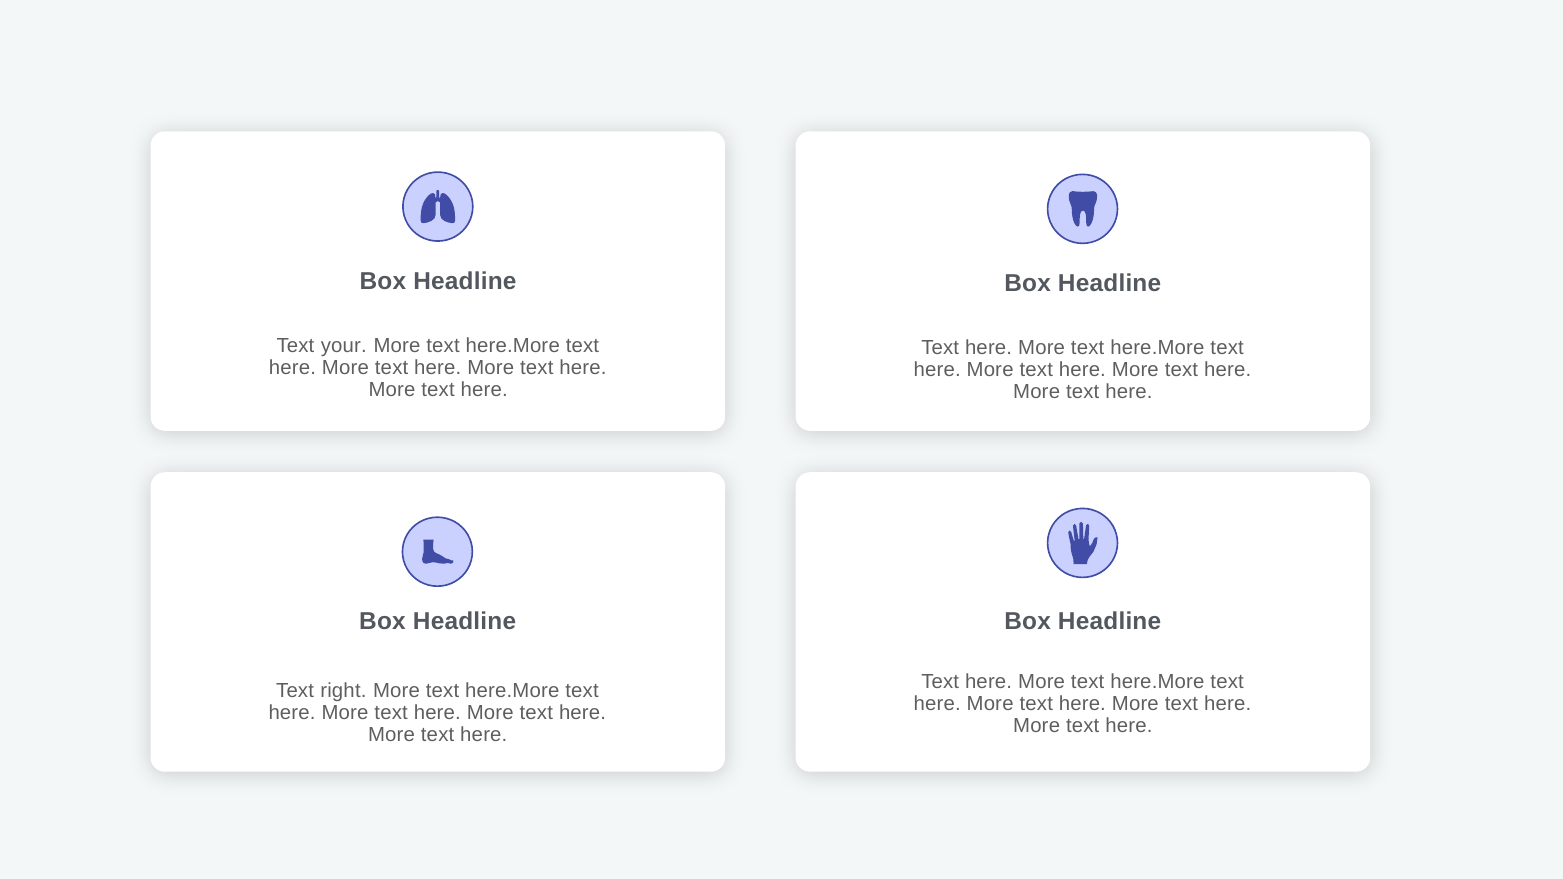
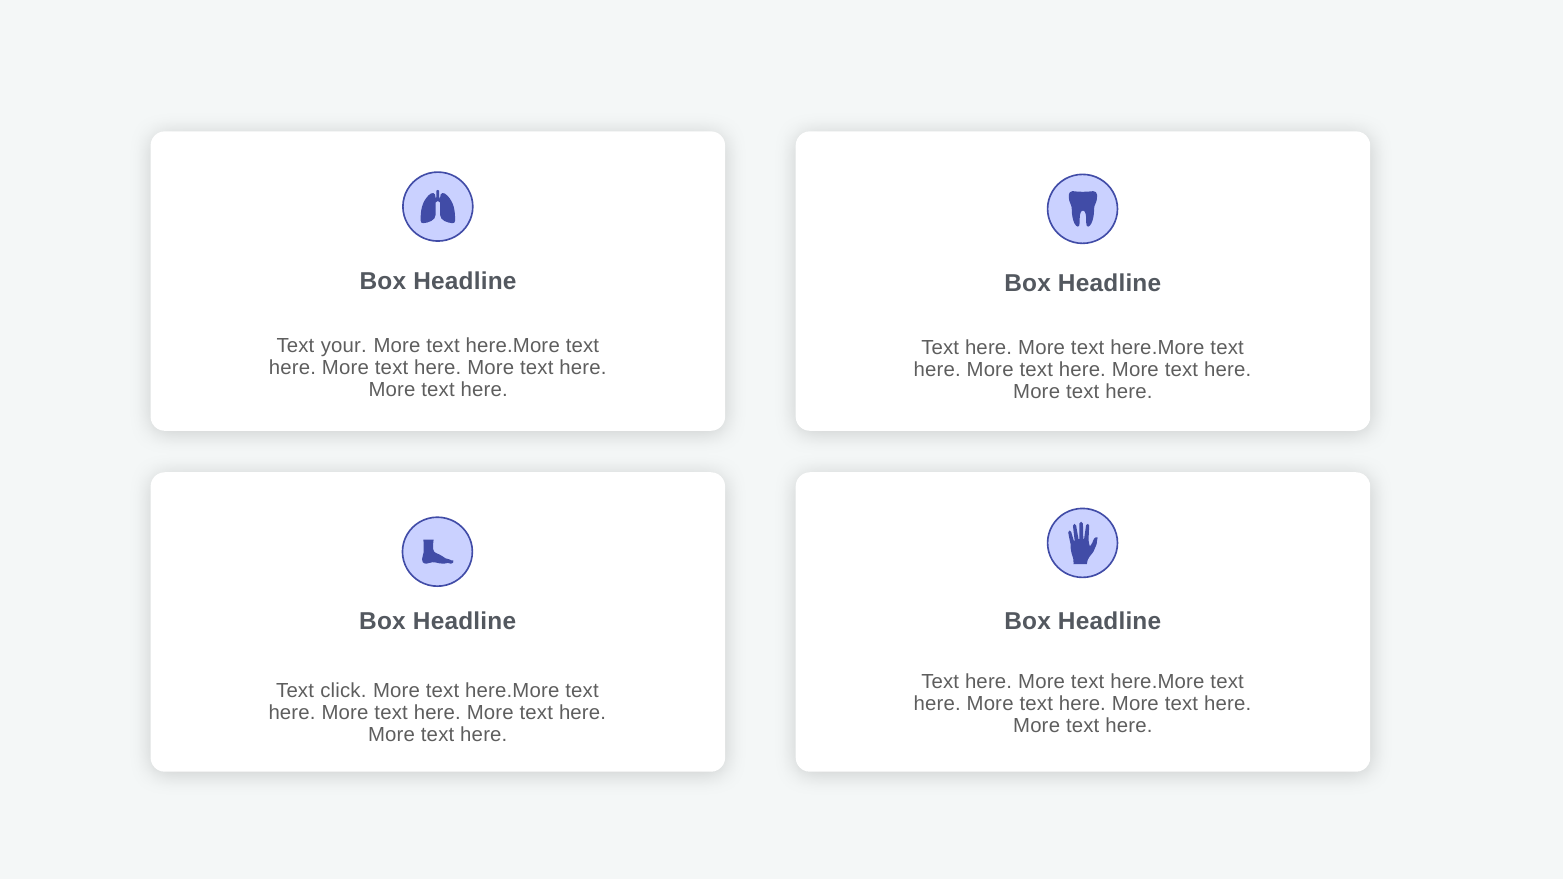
right: right -> click
